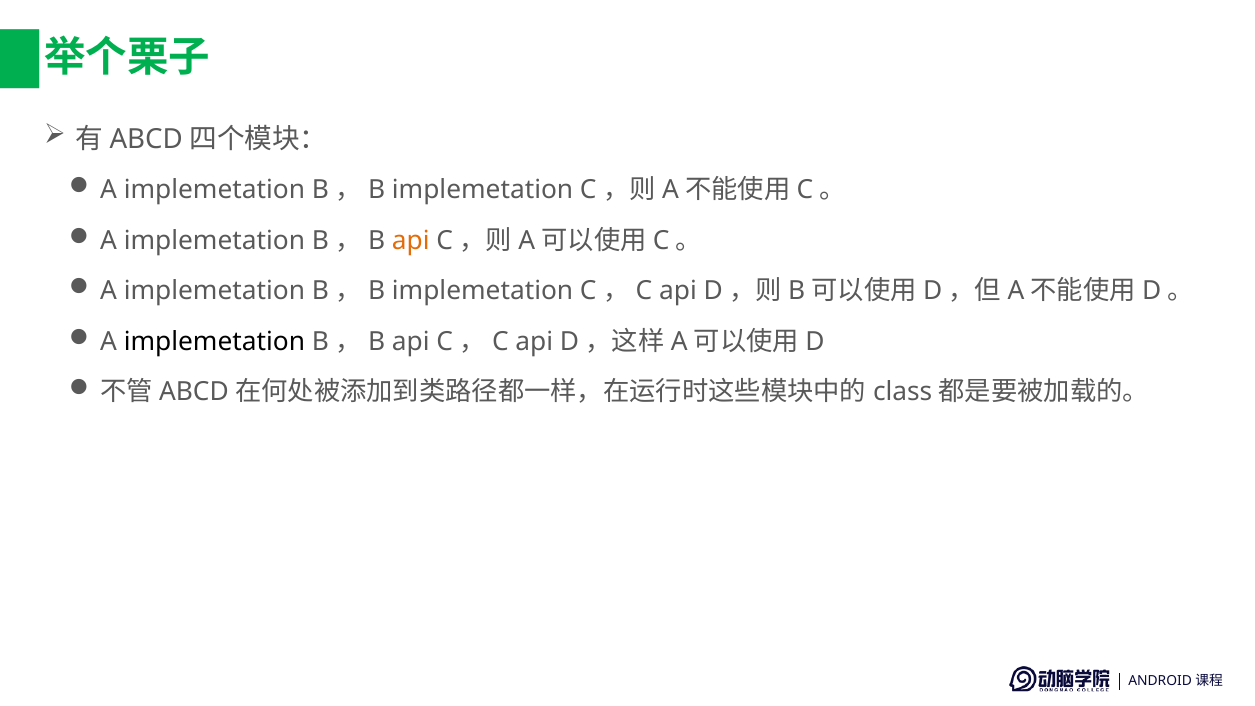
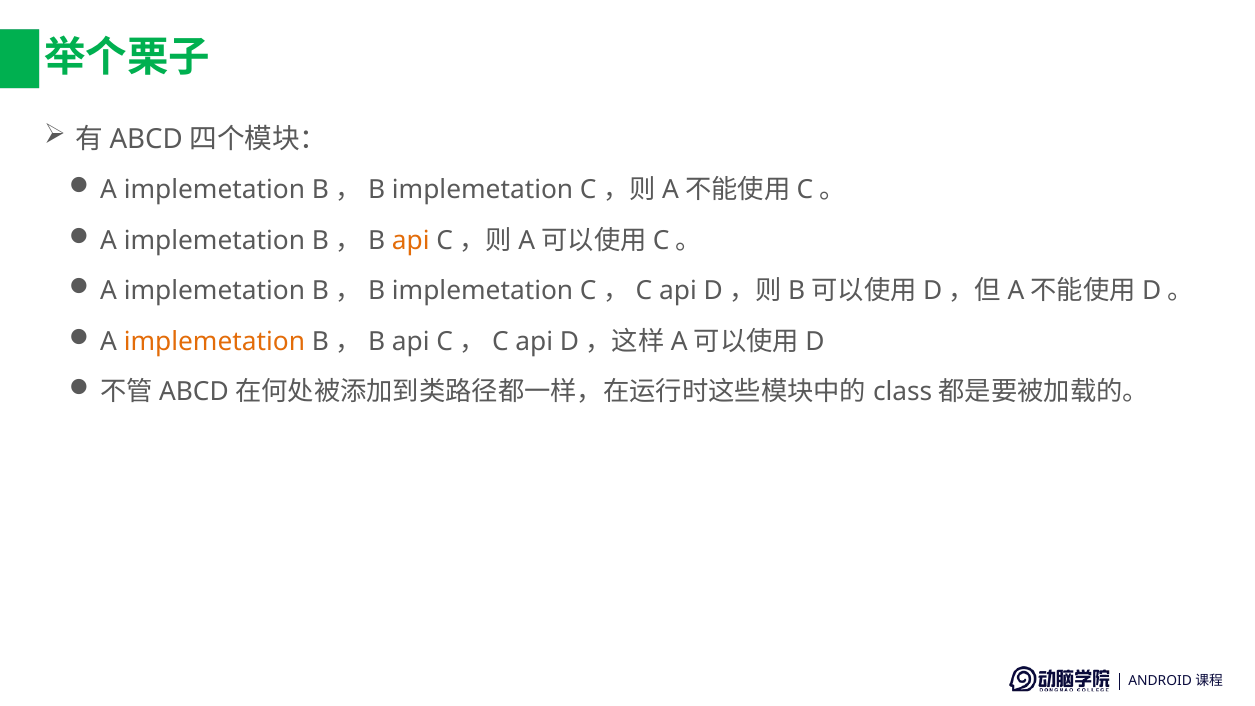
implemetation at (214, 342) colour: black -> orange
